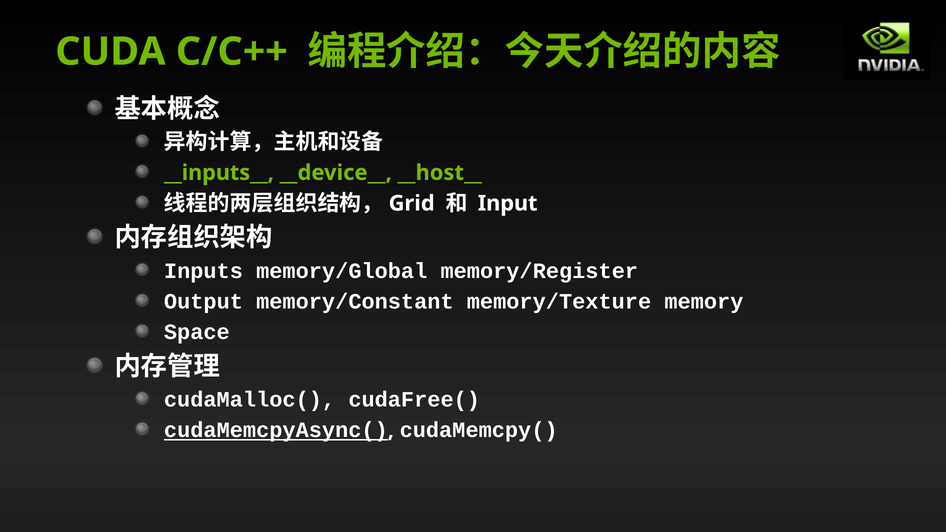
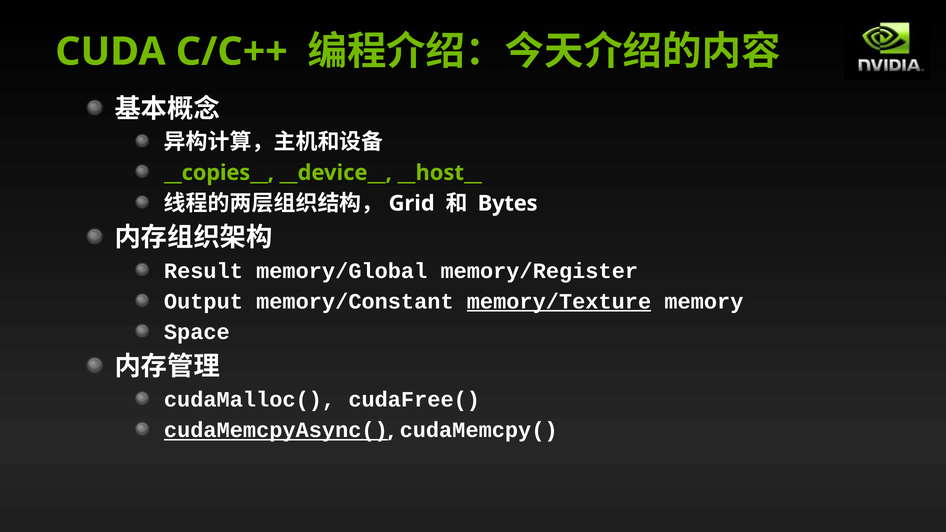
__inputs__: __inputs__ -> __copies__
Input: Input -> Bytes
Inputs: Inputs -> Result
memory/Texture underline: none -> present
